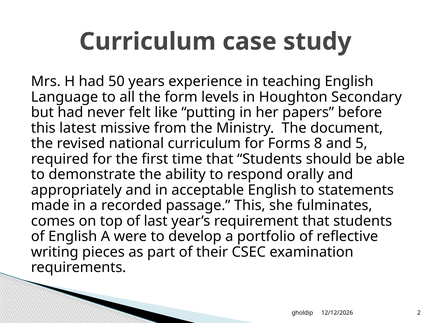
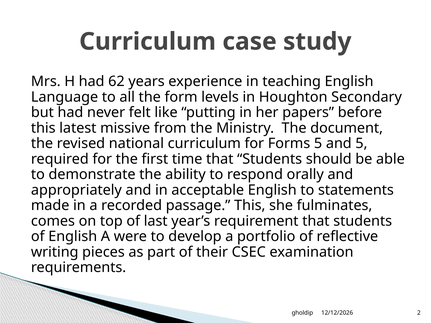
50: 50 -> 62
Forms 8: 8 -> 5
